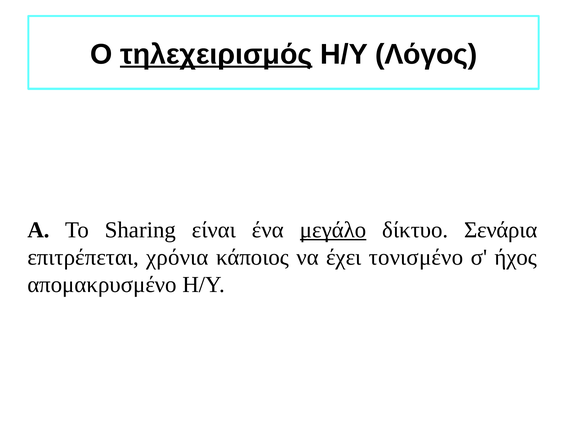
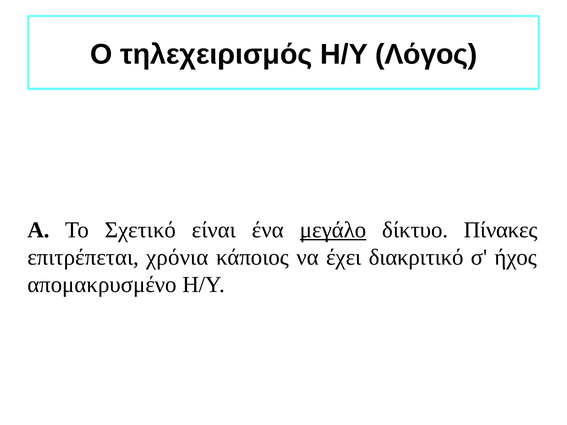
τηλεχειρισμός underline: present -> none
Sharing: Sharing -> Σχετικό
Σενάρια: Σενάρια -> Πίνακες
τονισμένο: τονισμένο -> διακριτικό
